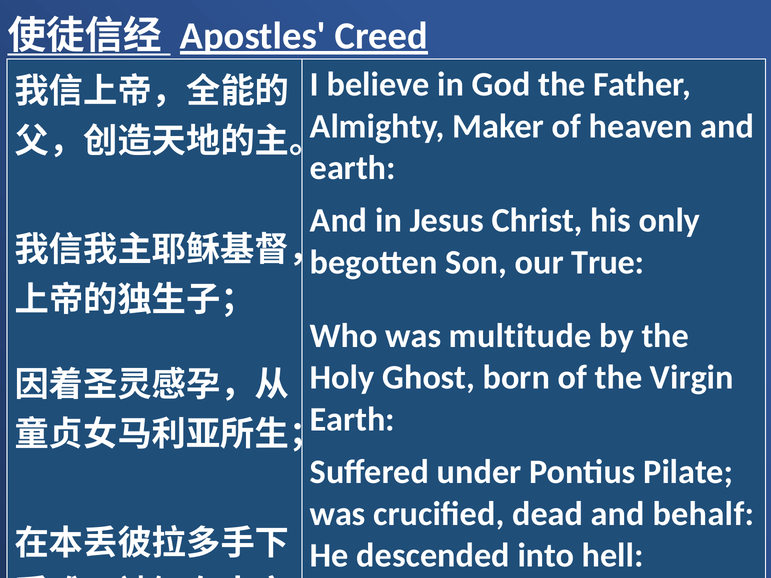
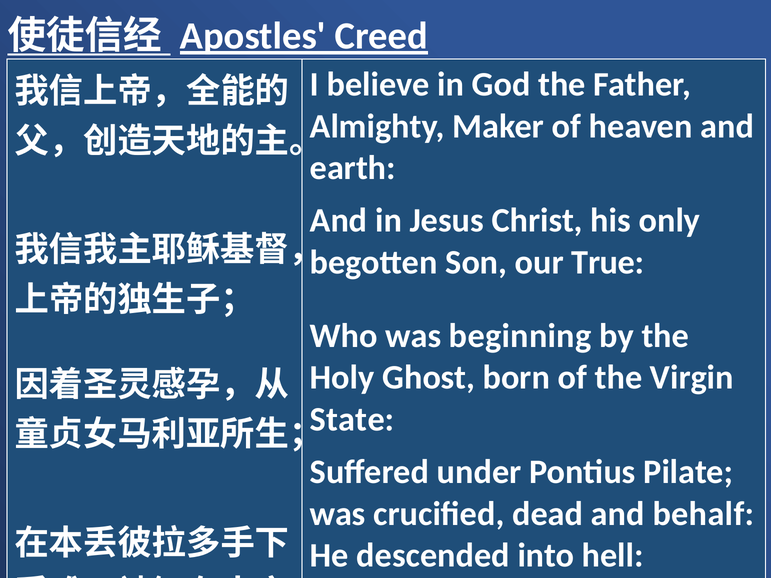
multitude: multitude -> beginning
Earth at (352, 420): Earth -> State
